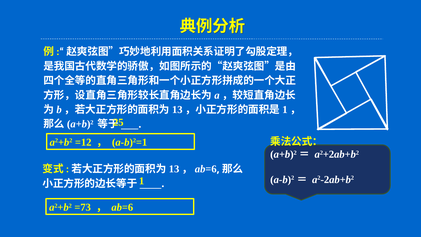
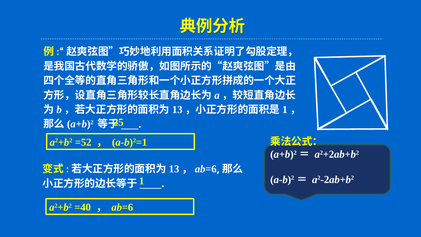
=12: =12 -> =52
=73: =73 -> =40
